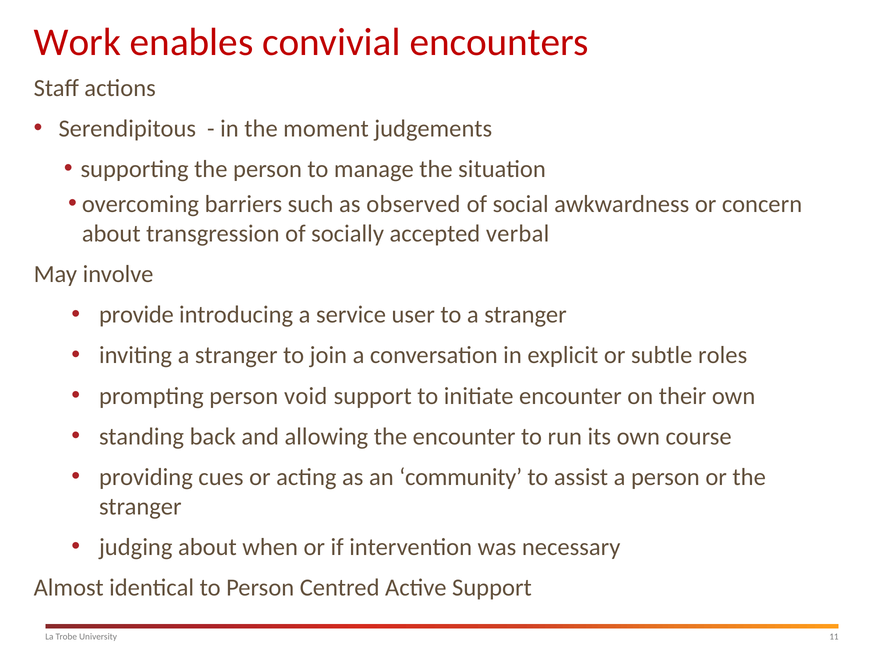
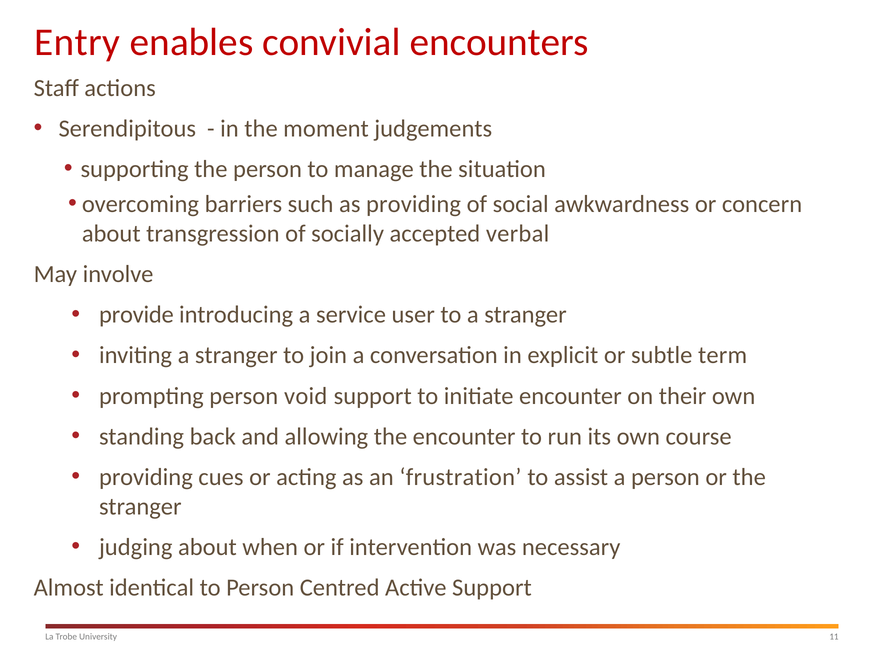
Work: Work -> Entry
as observed: observed -> providing
roles: roles -> term
community: community -> frustration
